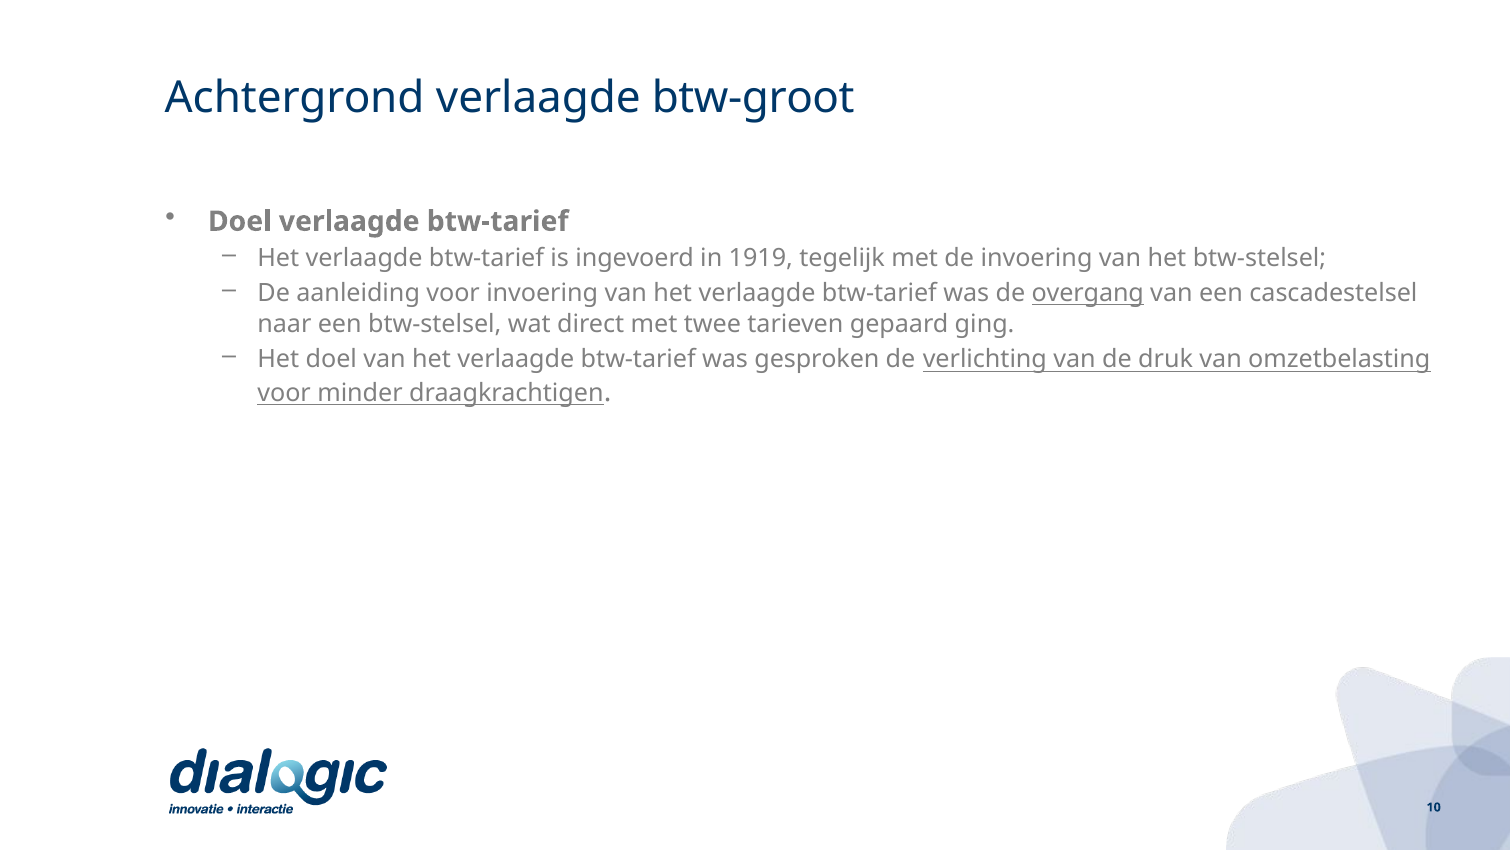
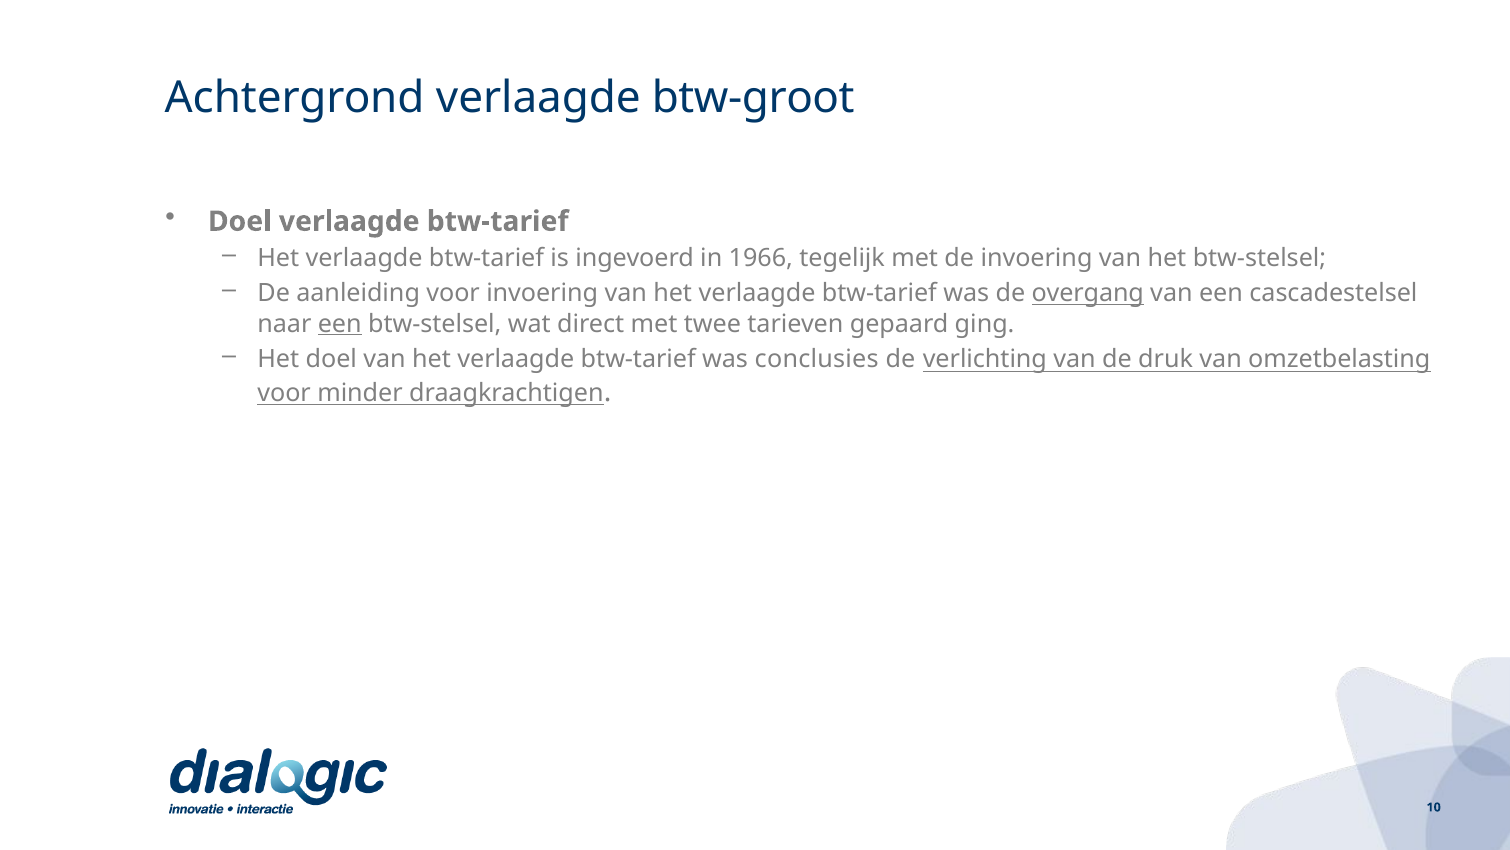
1919: 1919 -> 1966
een at (340, 324) underline: none -> present
gesproken: gesproken -> conclusies
